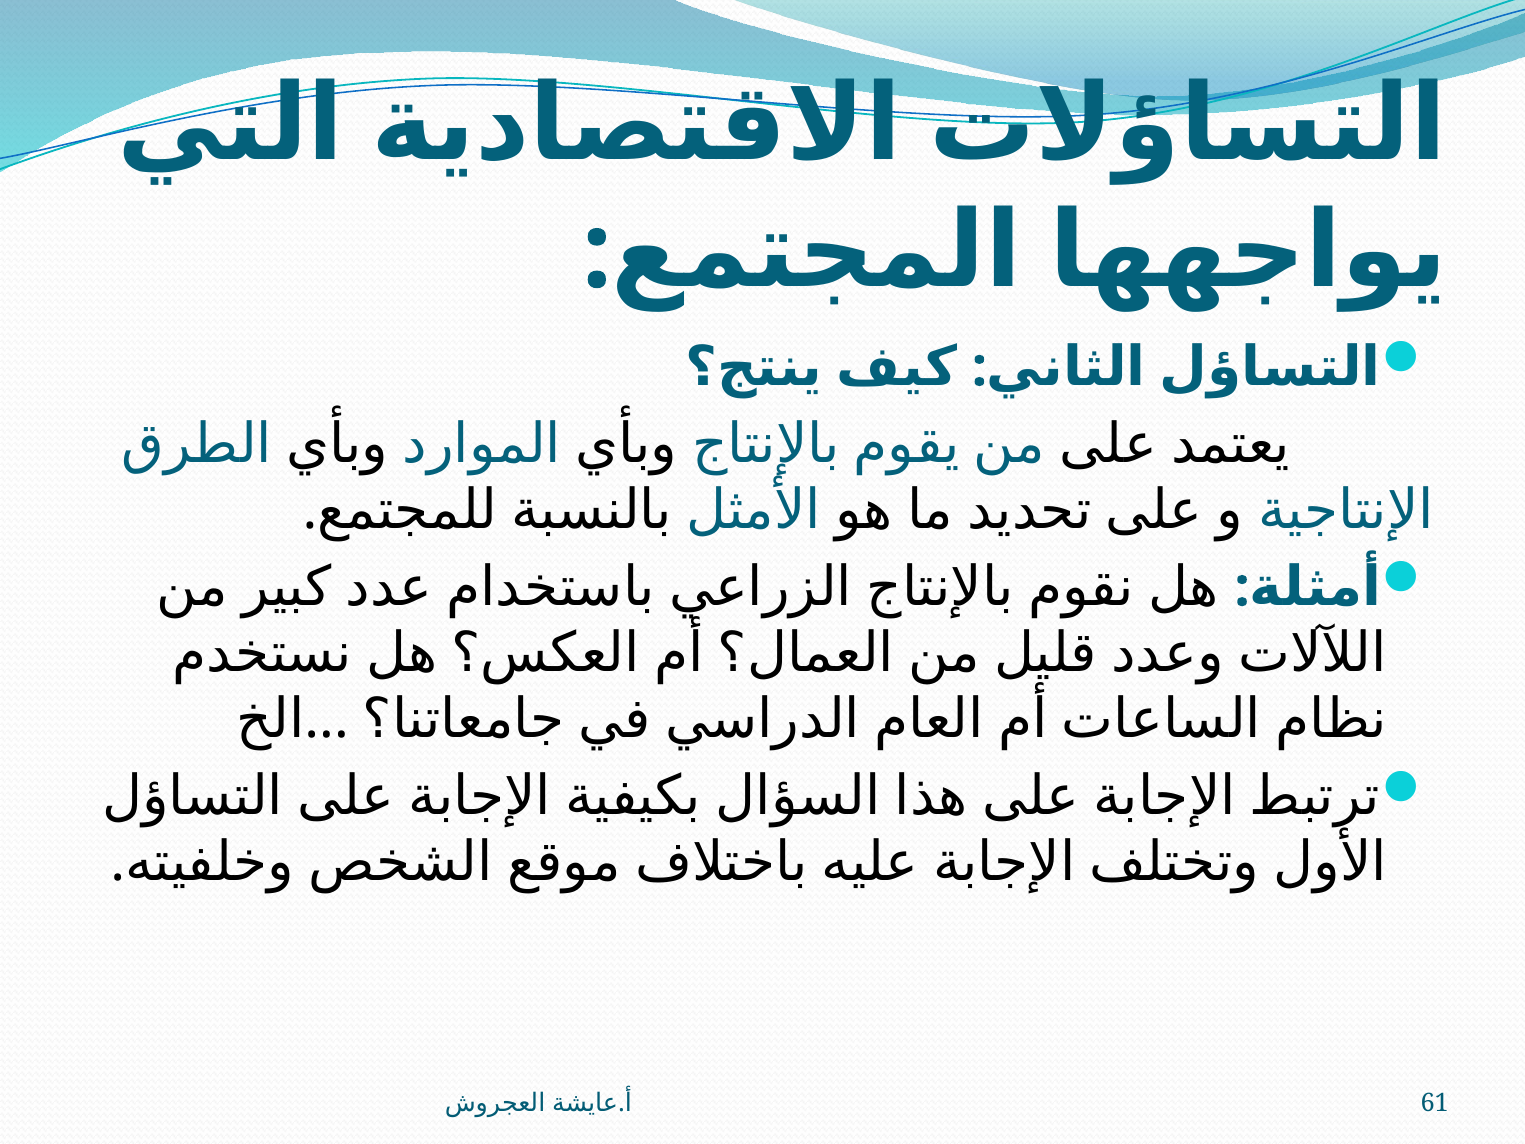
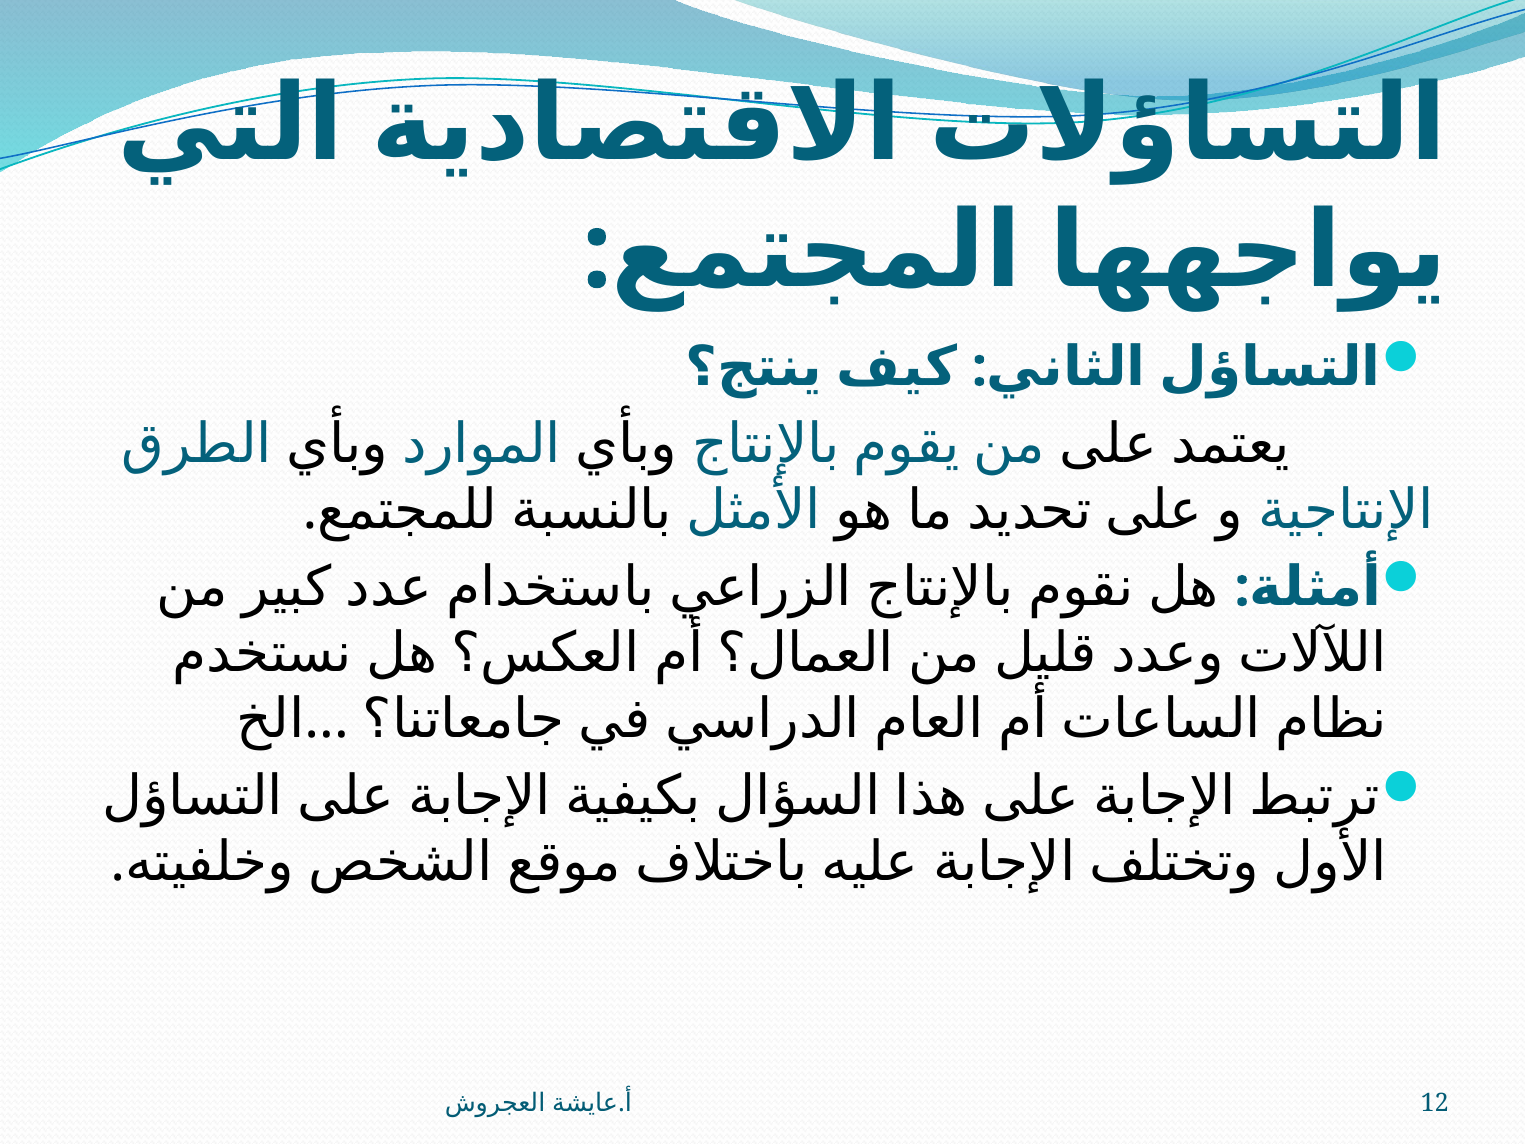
61: 61 -> 12
